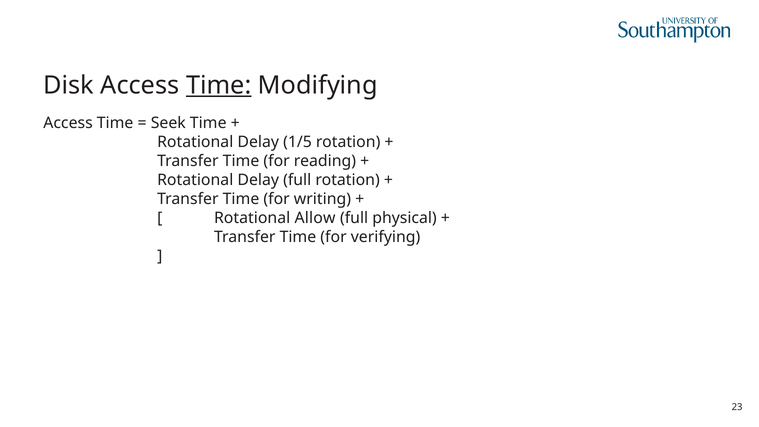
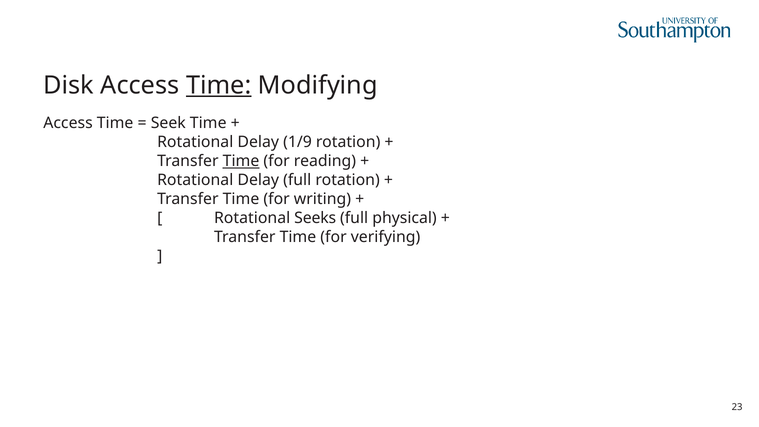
1/5: 1/5 -> 1/9
Time at (241, 161) underline: none -> present
Allow: Allow -> Seeks
